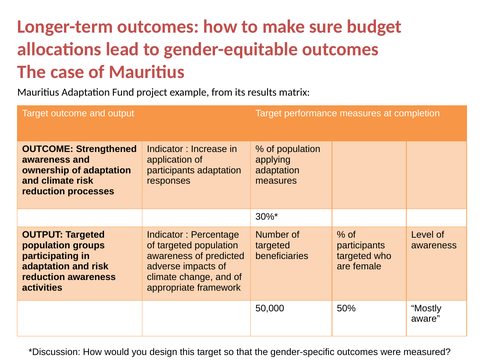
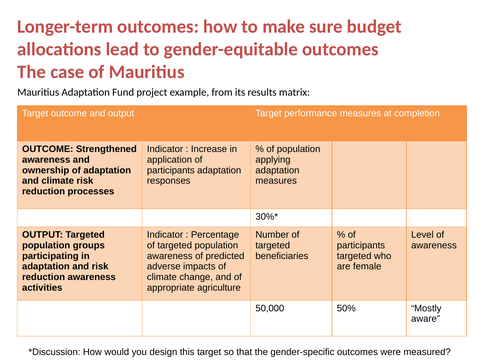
framework: framework -> agriculture
